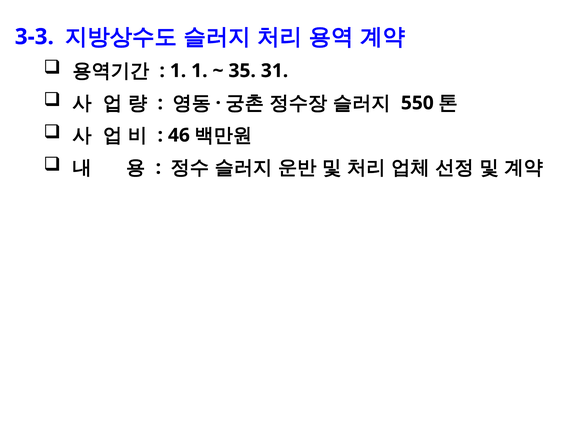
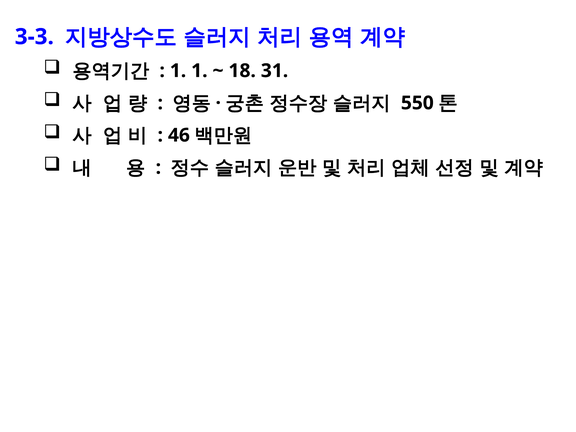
35: 35 -> 18
